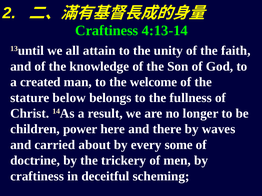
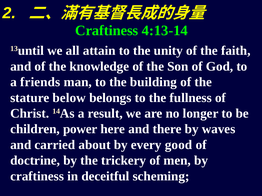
created: created -> friends
welcome: welcome -> building
some: some -> good
